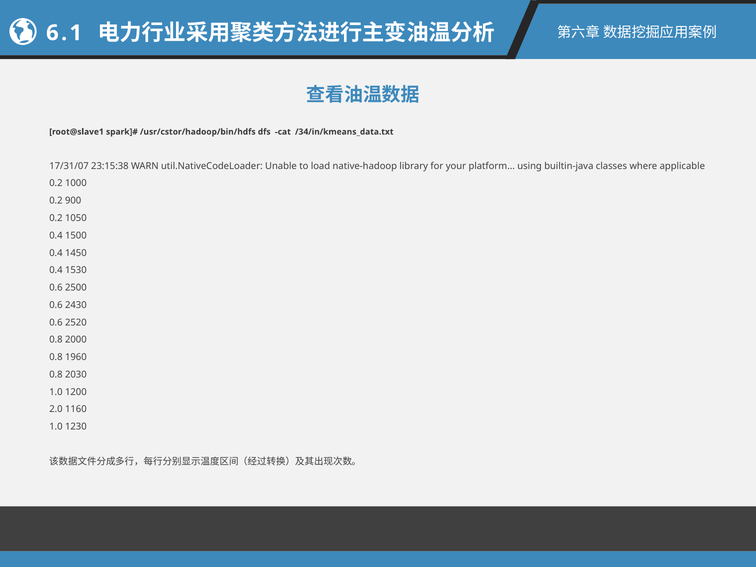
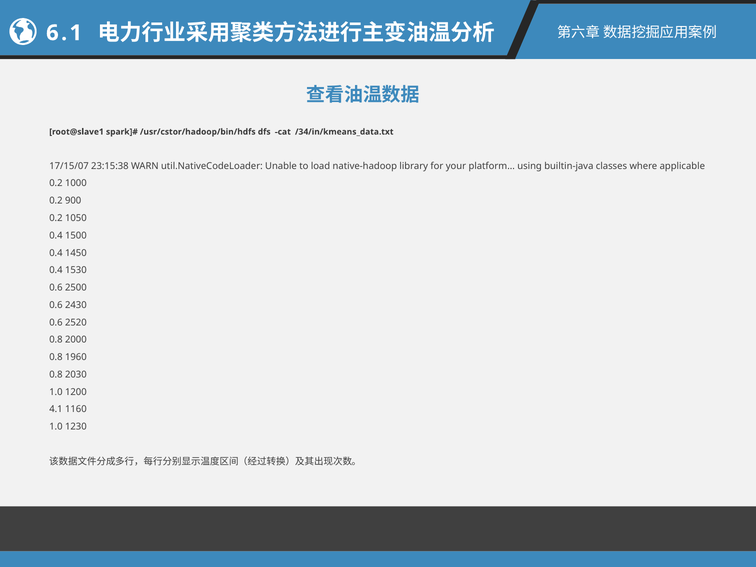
17/31/07: 17/31/07 -> 17/15/07
2.0: 2.0 -> 4.1
